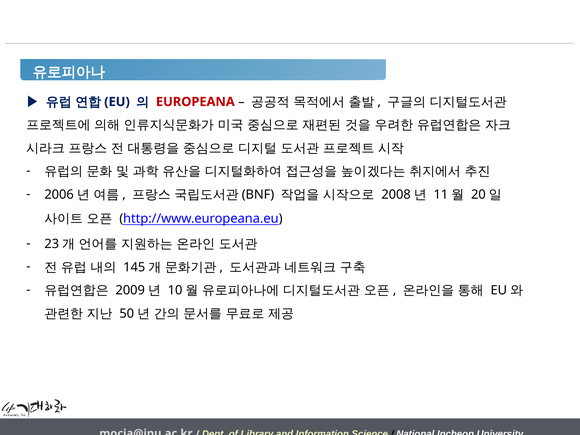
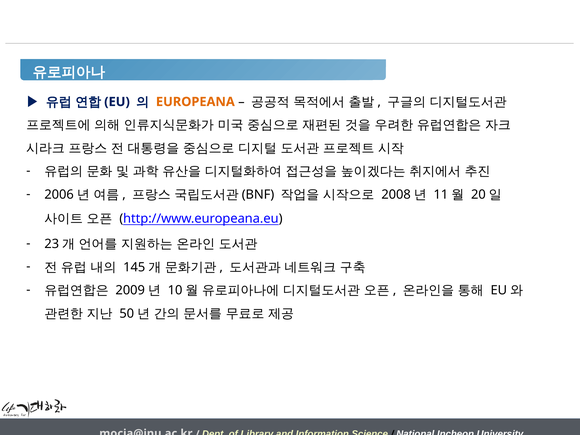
EUROPEANA colour: red -> orange
